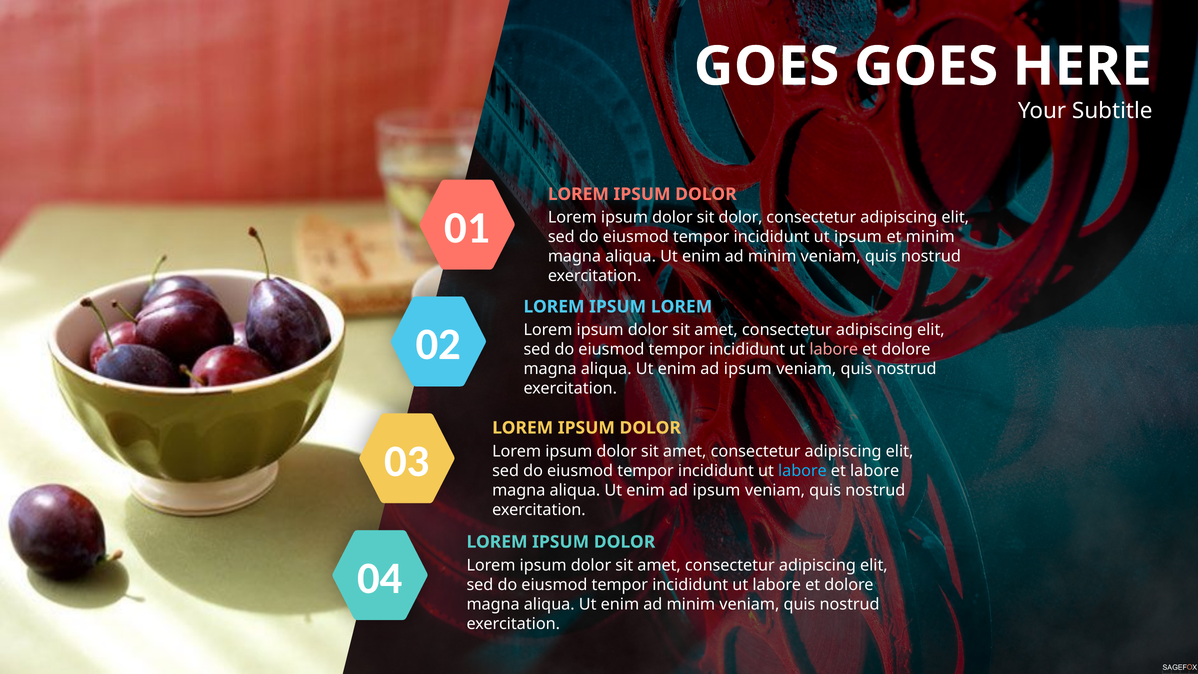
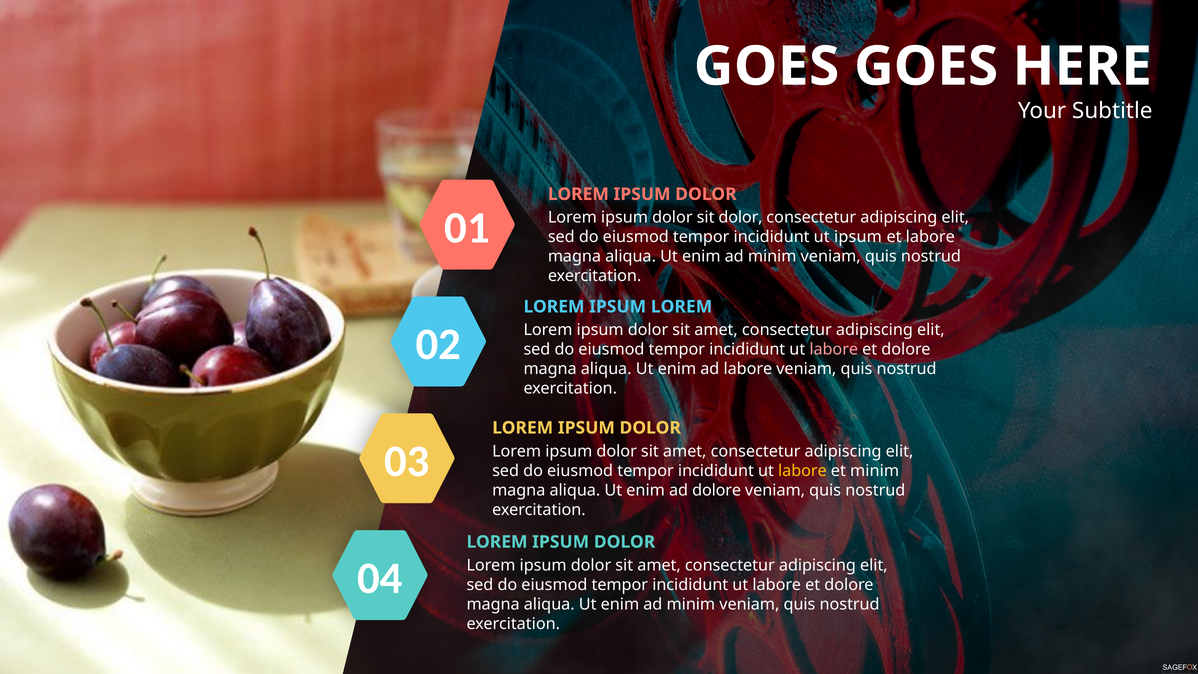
et minim: minim -> labore
ipsum at (748, 369): ipsum -> labore
labore at (802, 471) colour: light blue -> yellow
et labore: labore -> minim
ipsum at (716, 490): ipsum -> dolore
